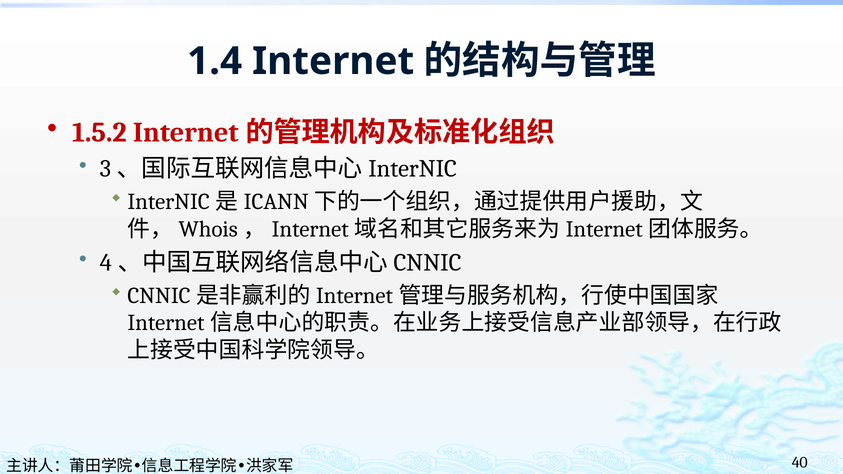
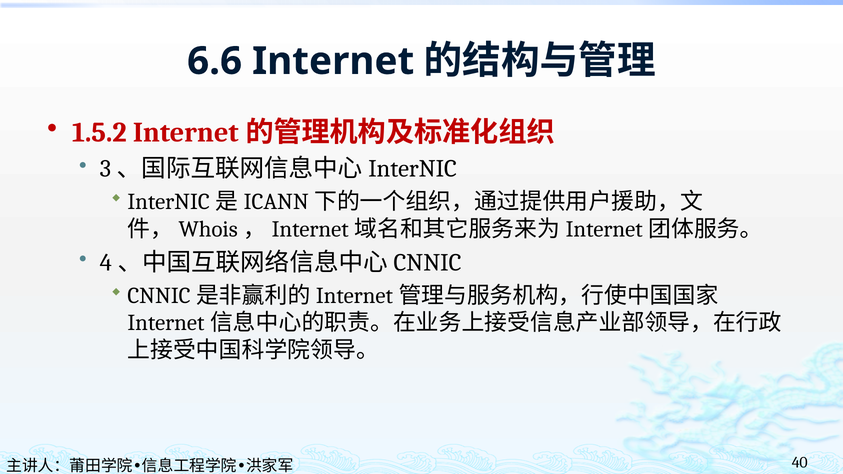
1.4: 1.4 -> 6.6
